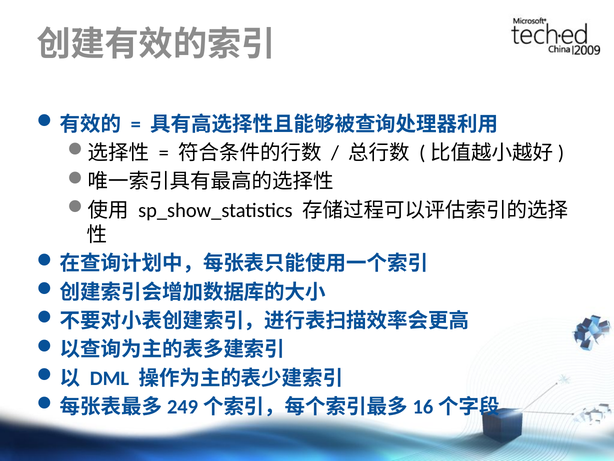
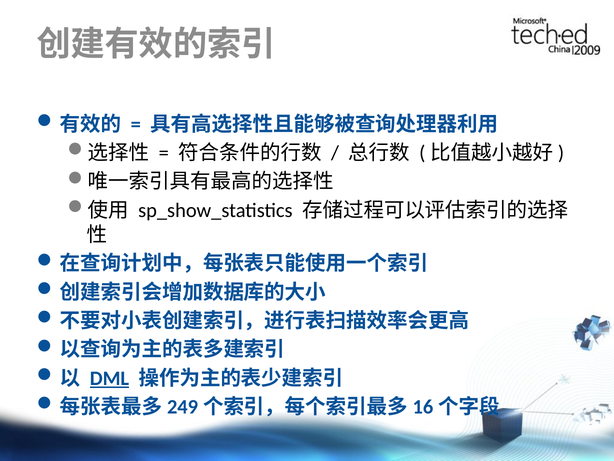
DML underline: none -> present
